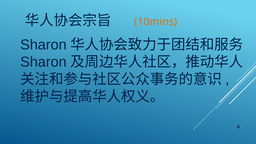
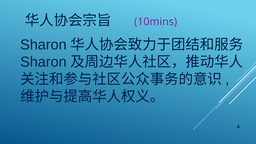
10mins colour: orange -> purple
